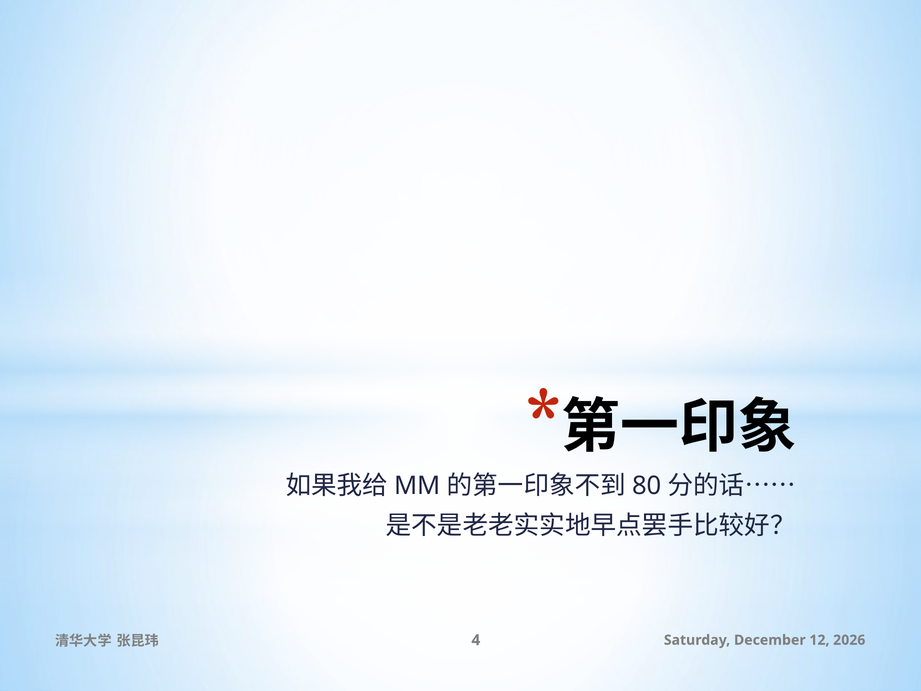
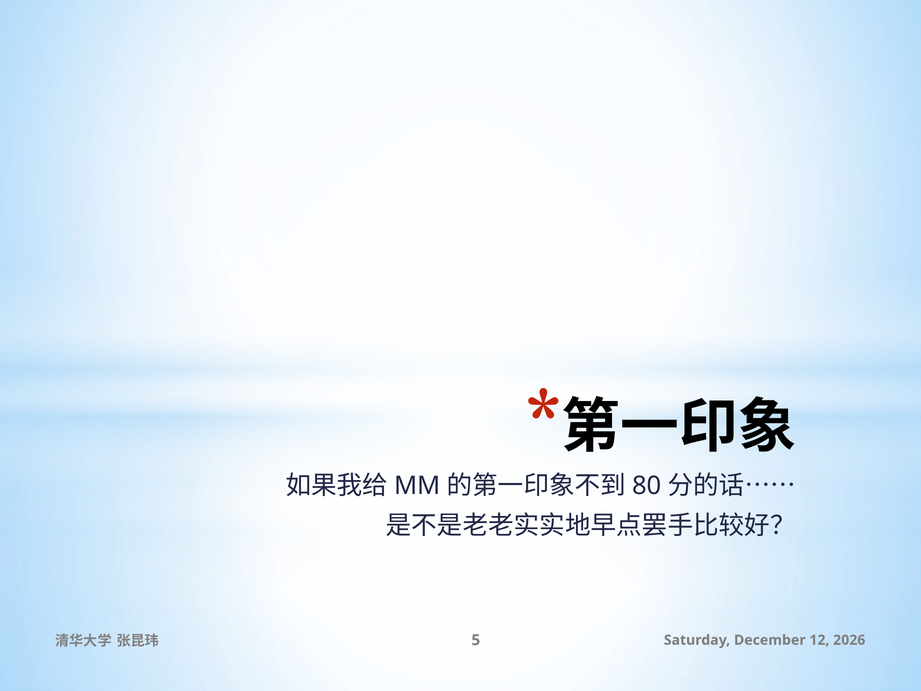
4: 4 -> 5
